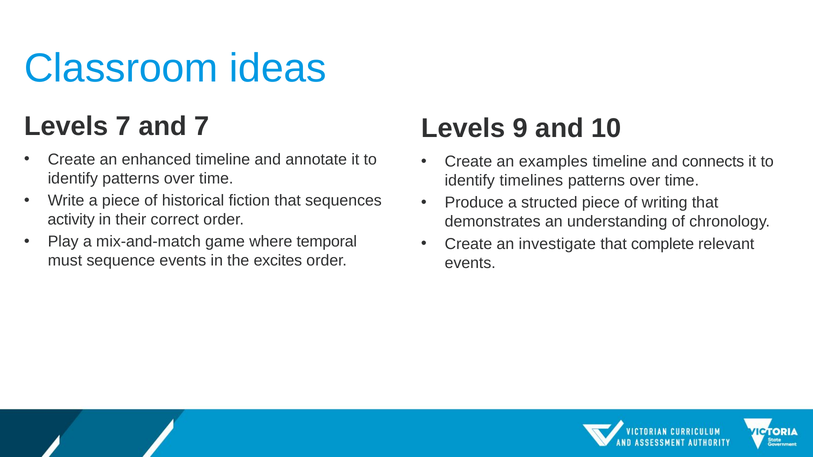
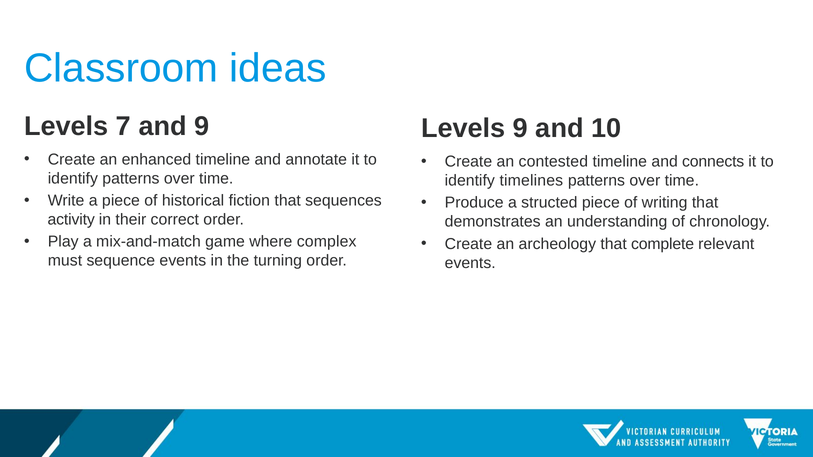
and 7: 7 -> 9
examples: examples -> contested
temporal: temporal -> complex
investigate: investigate -> archeology
excites: excites -> turning
